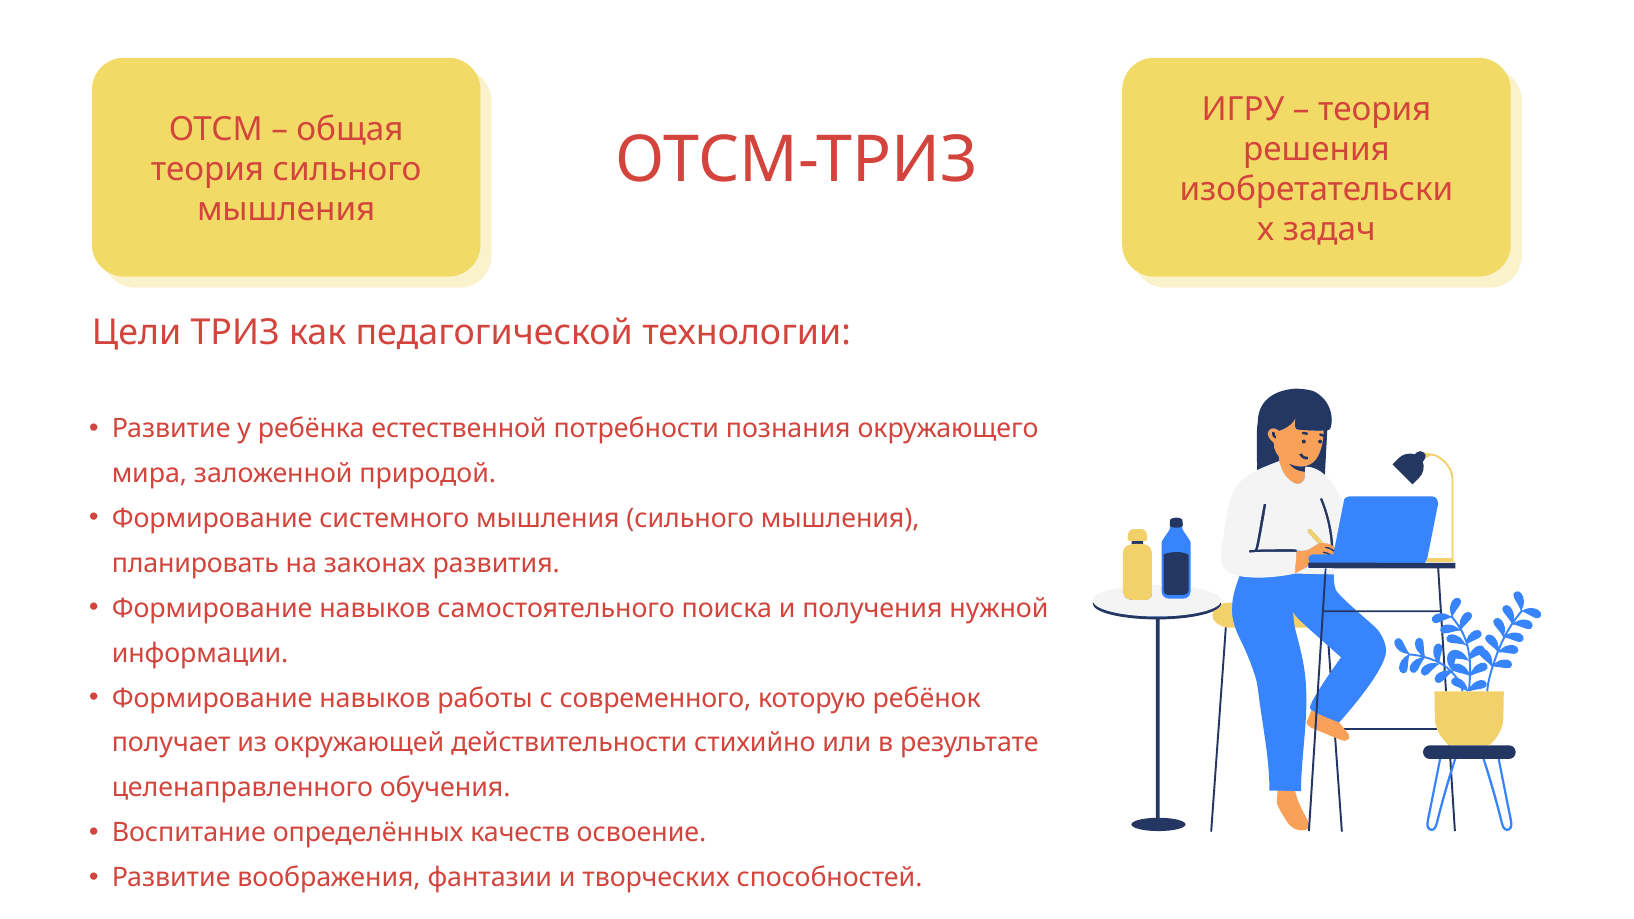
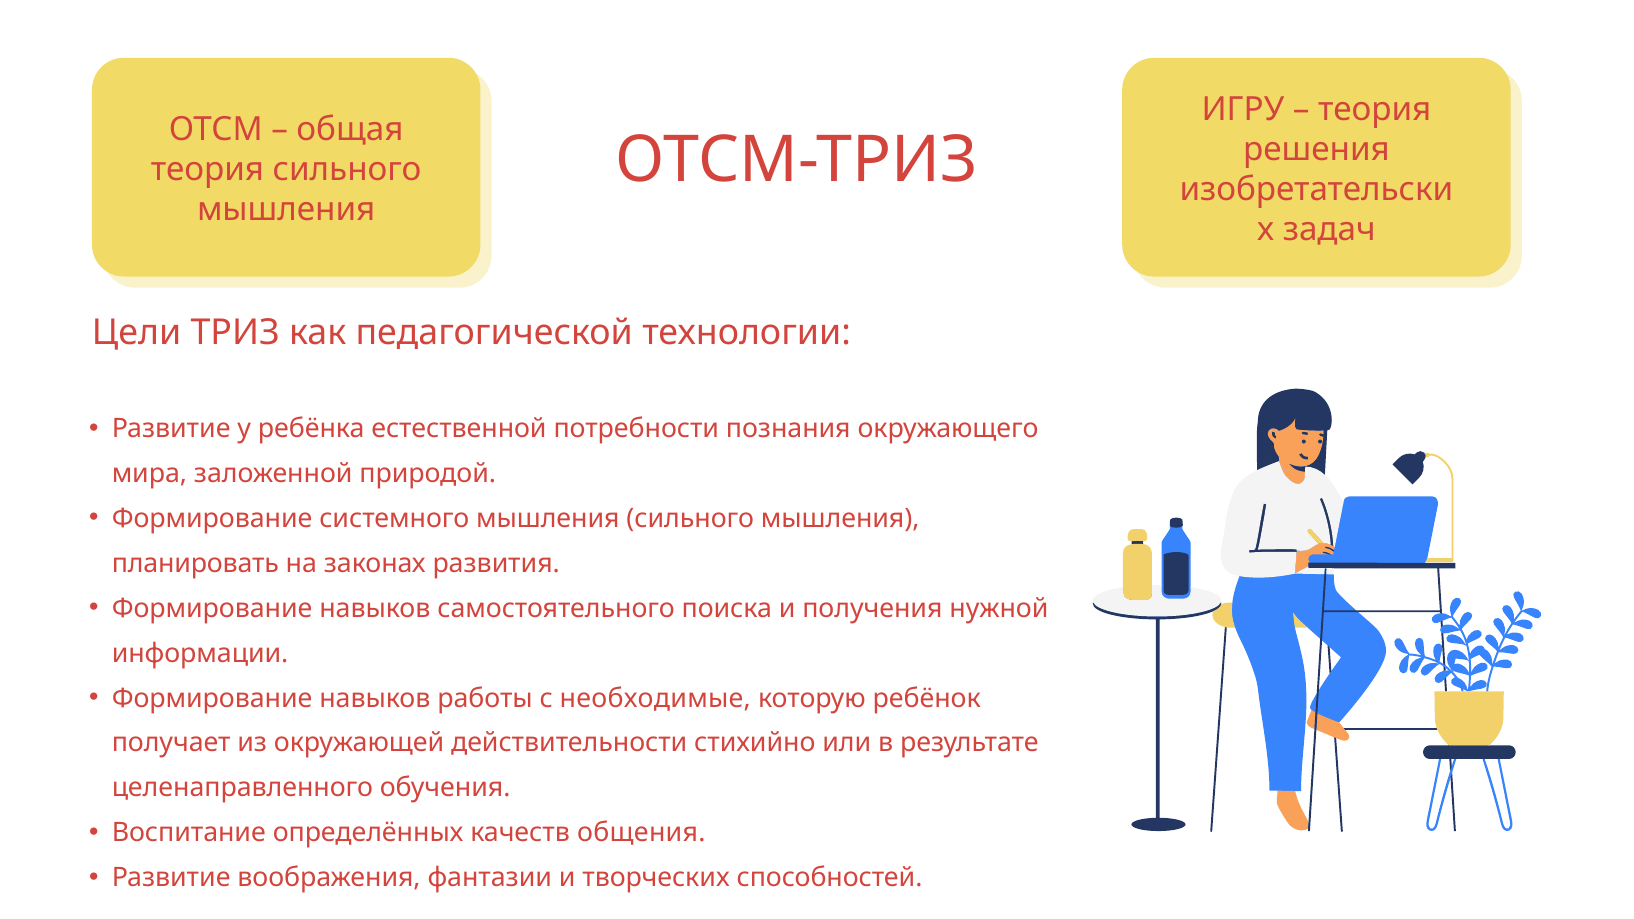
современного: современного -> необходимые
освоение: освоение -> общения
